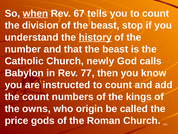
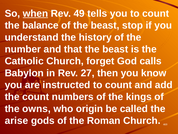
67: 67 -> 49
division: division -> balance
history underline: present -> none
newly: newly -> forget
77: 77 -> 27
price: price -> arise
